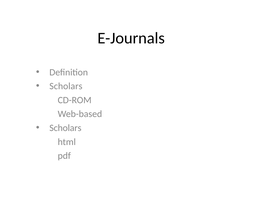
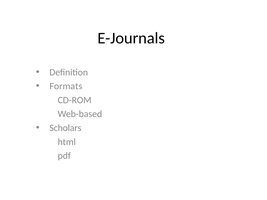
Scholars at (66, 86): Scholars -> Formats
